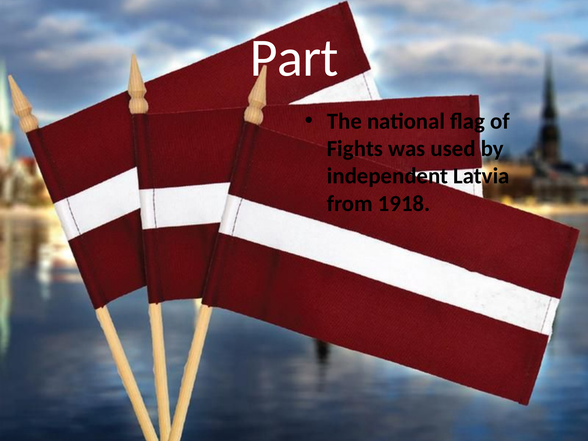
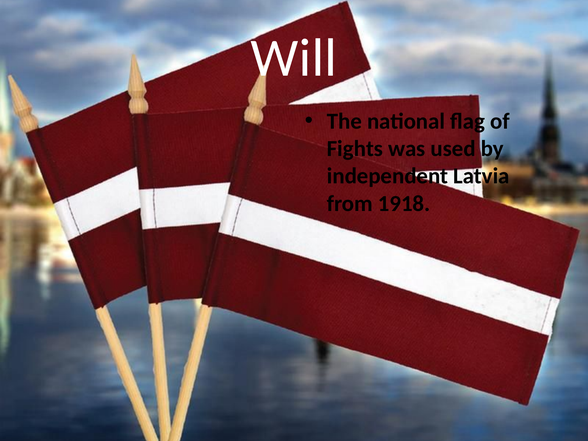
Part: Part -> Will
